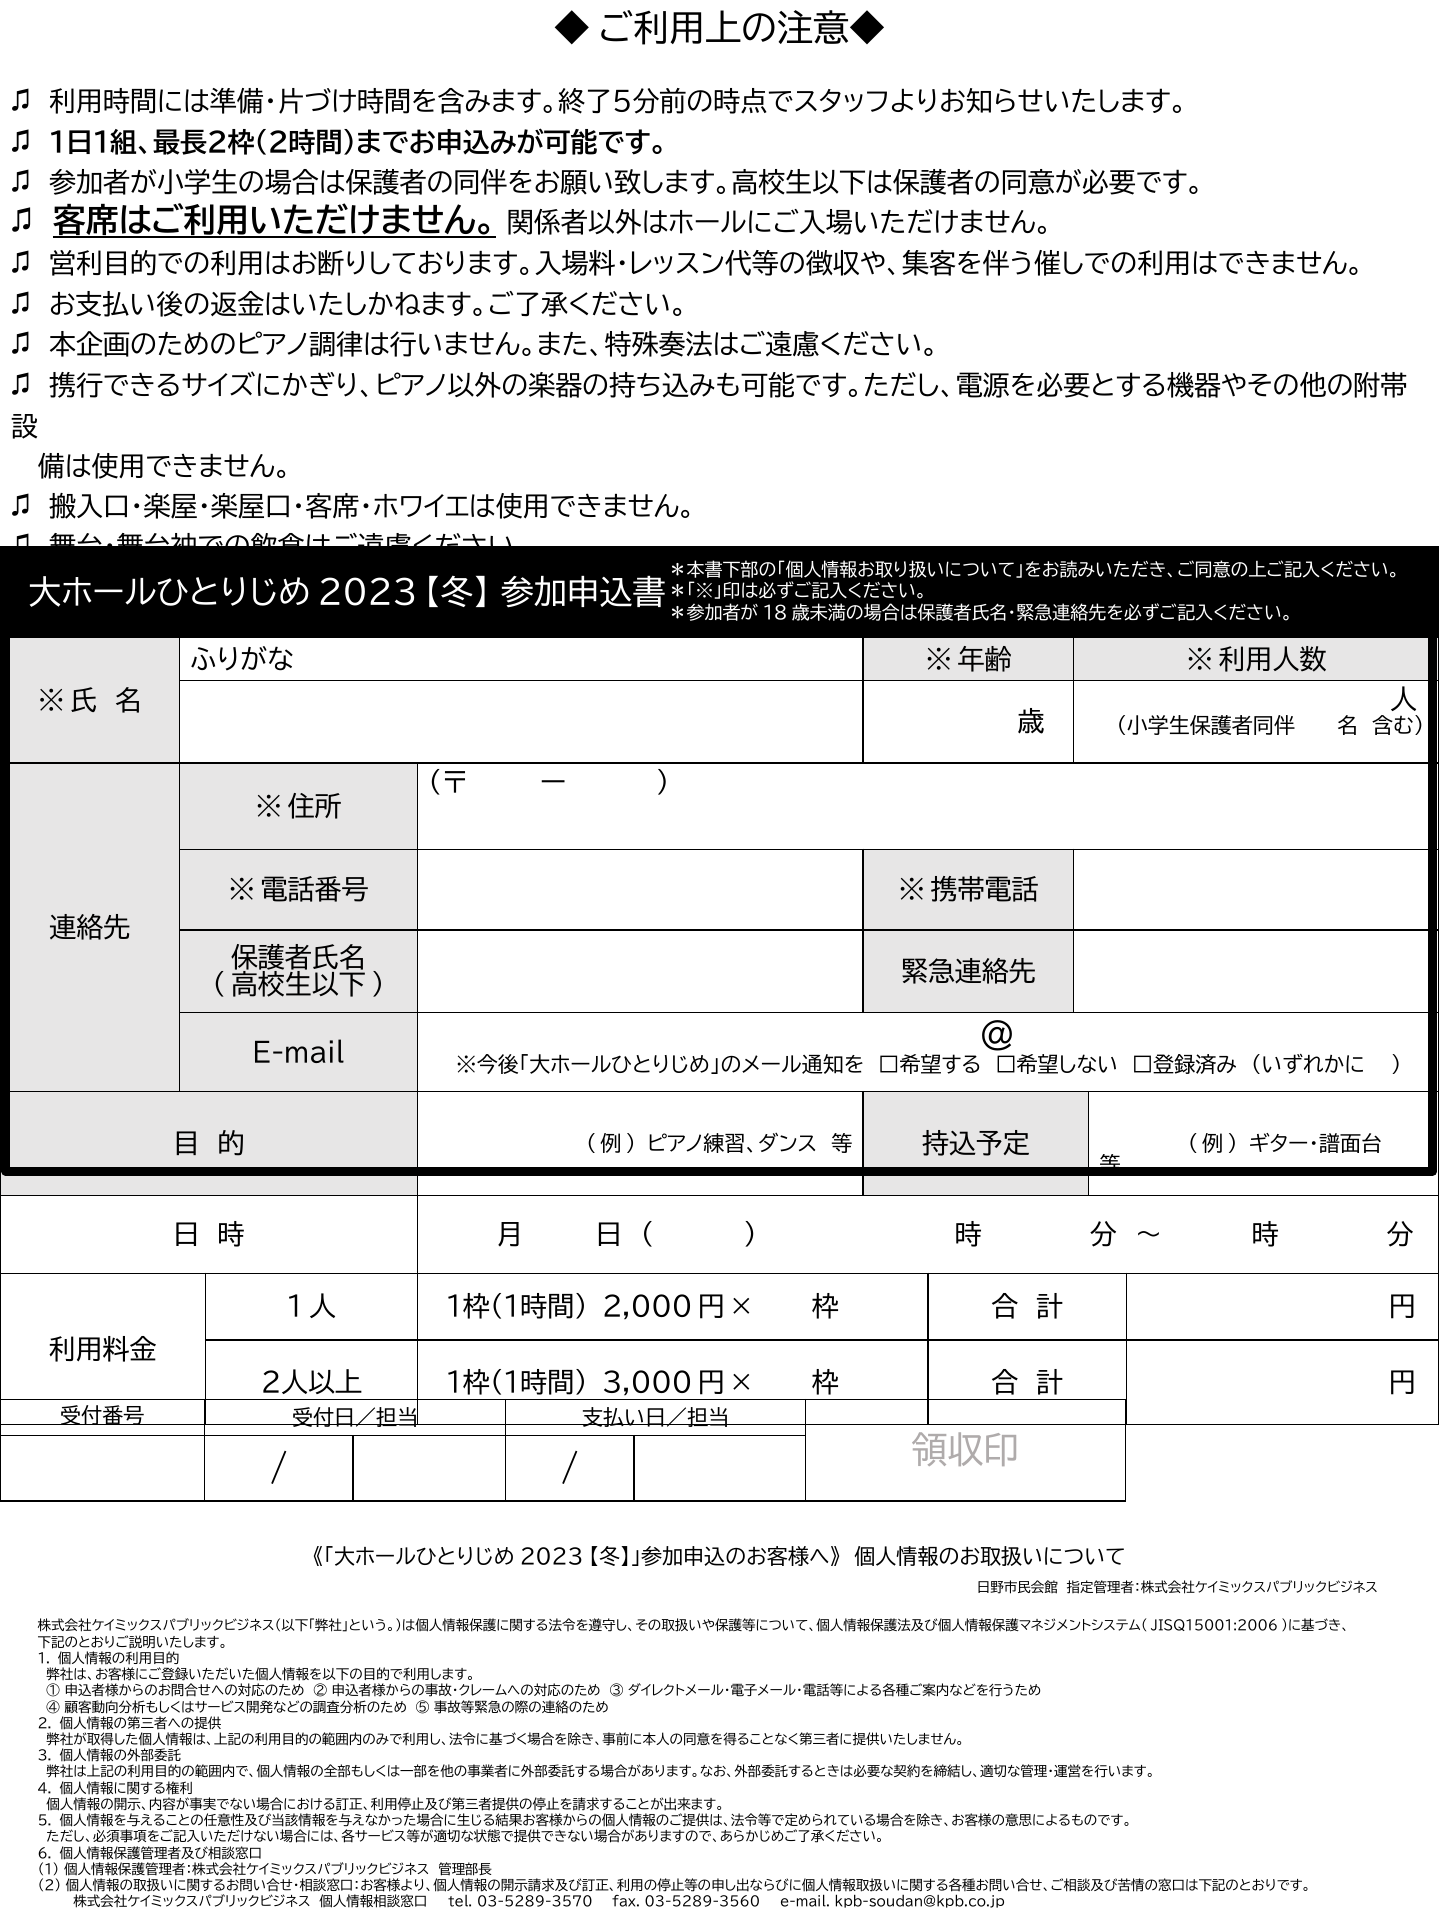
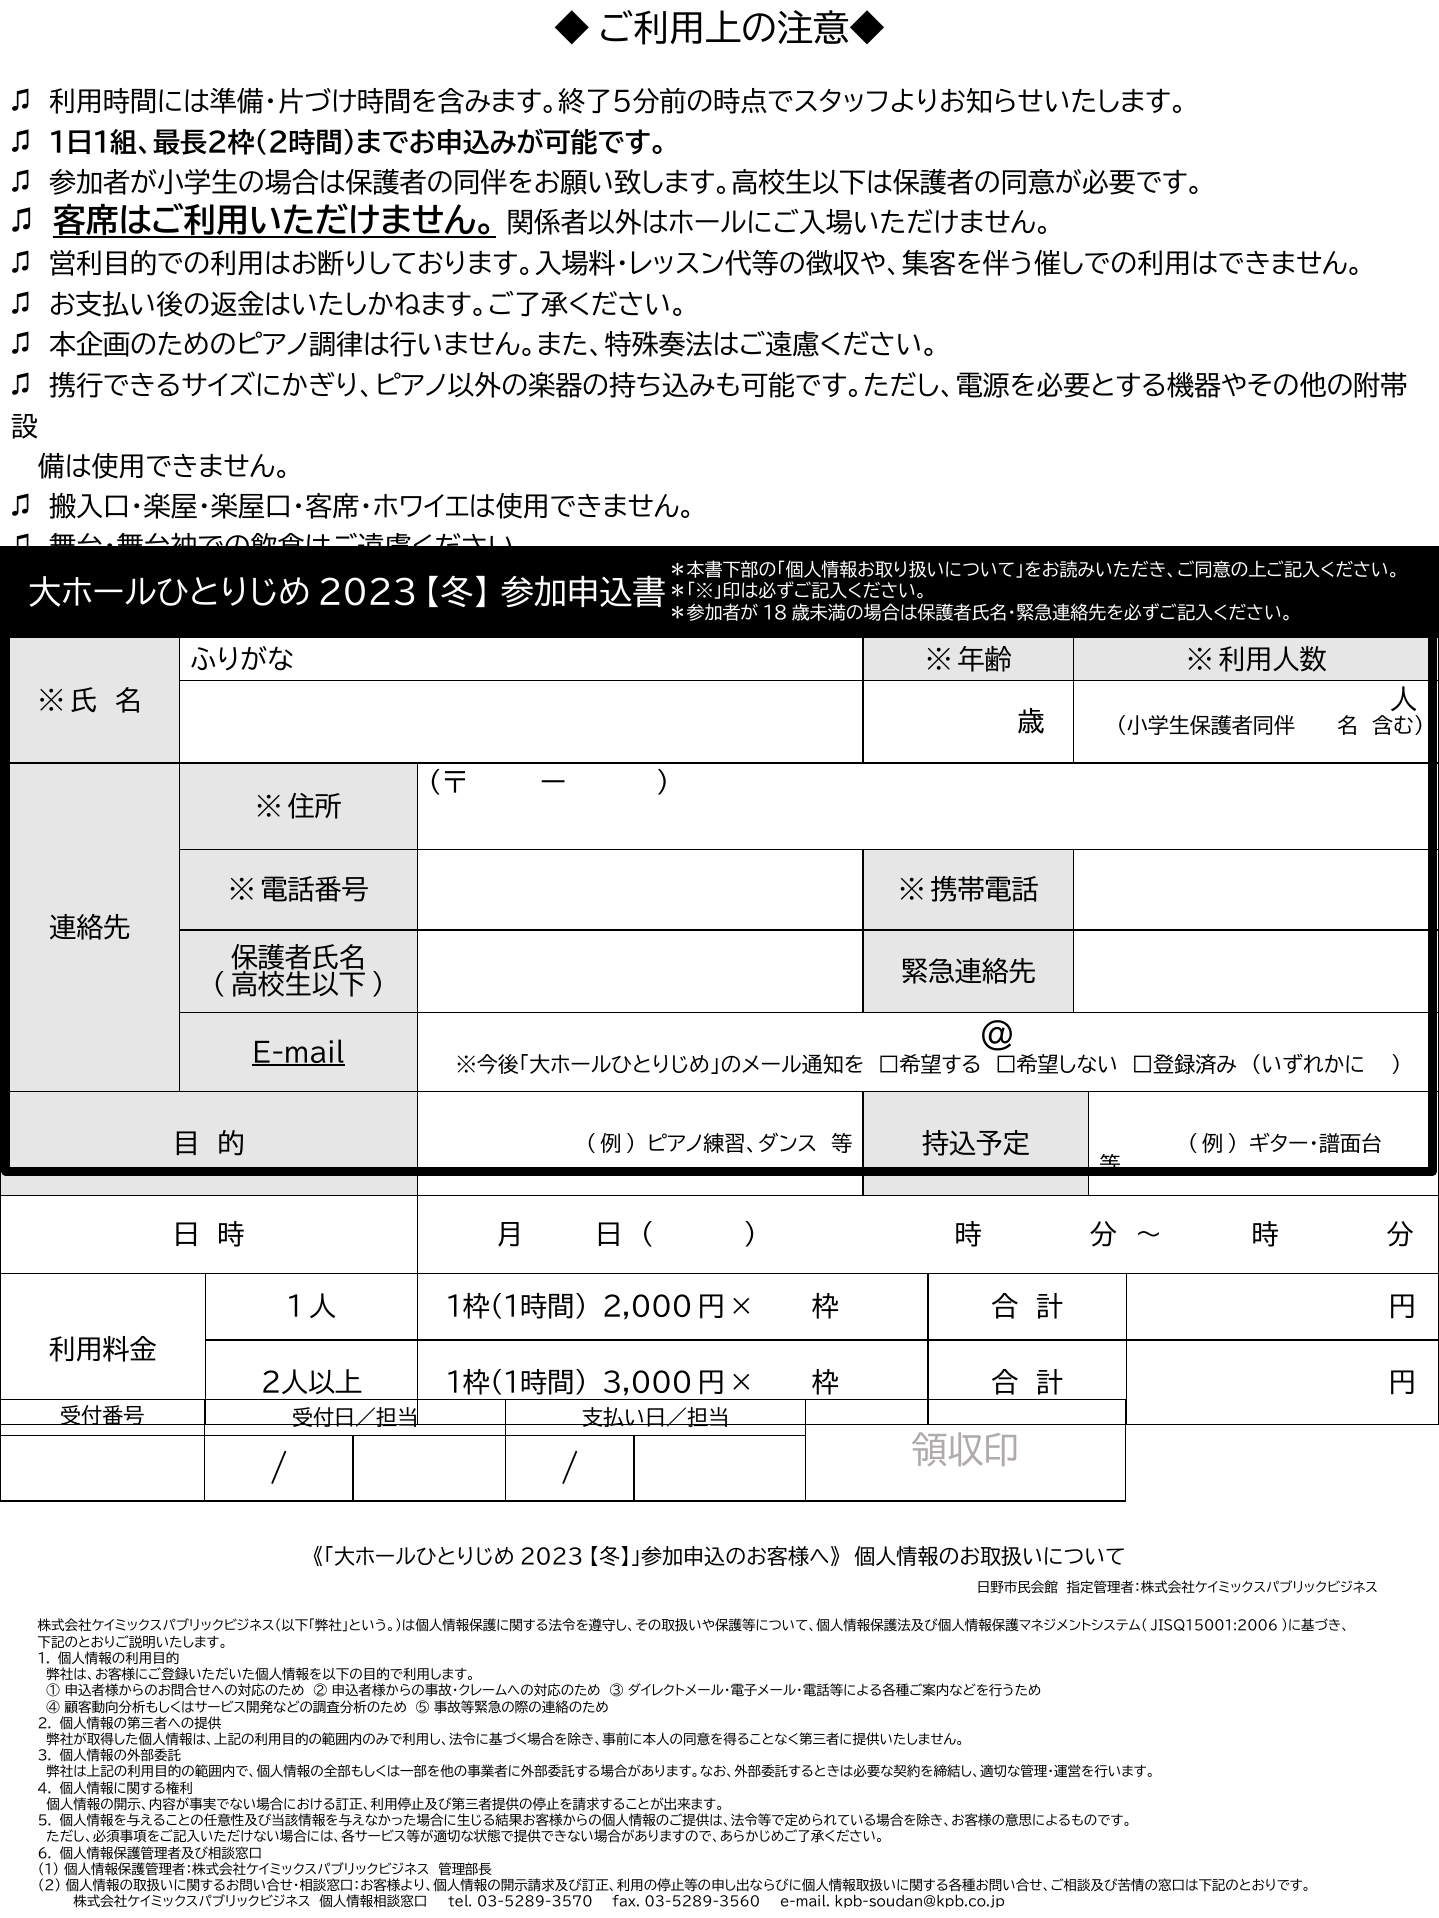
E-mail at (298, 1054) underline: none -> present
